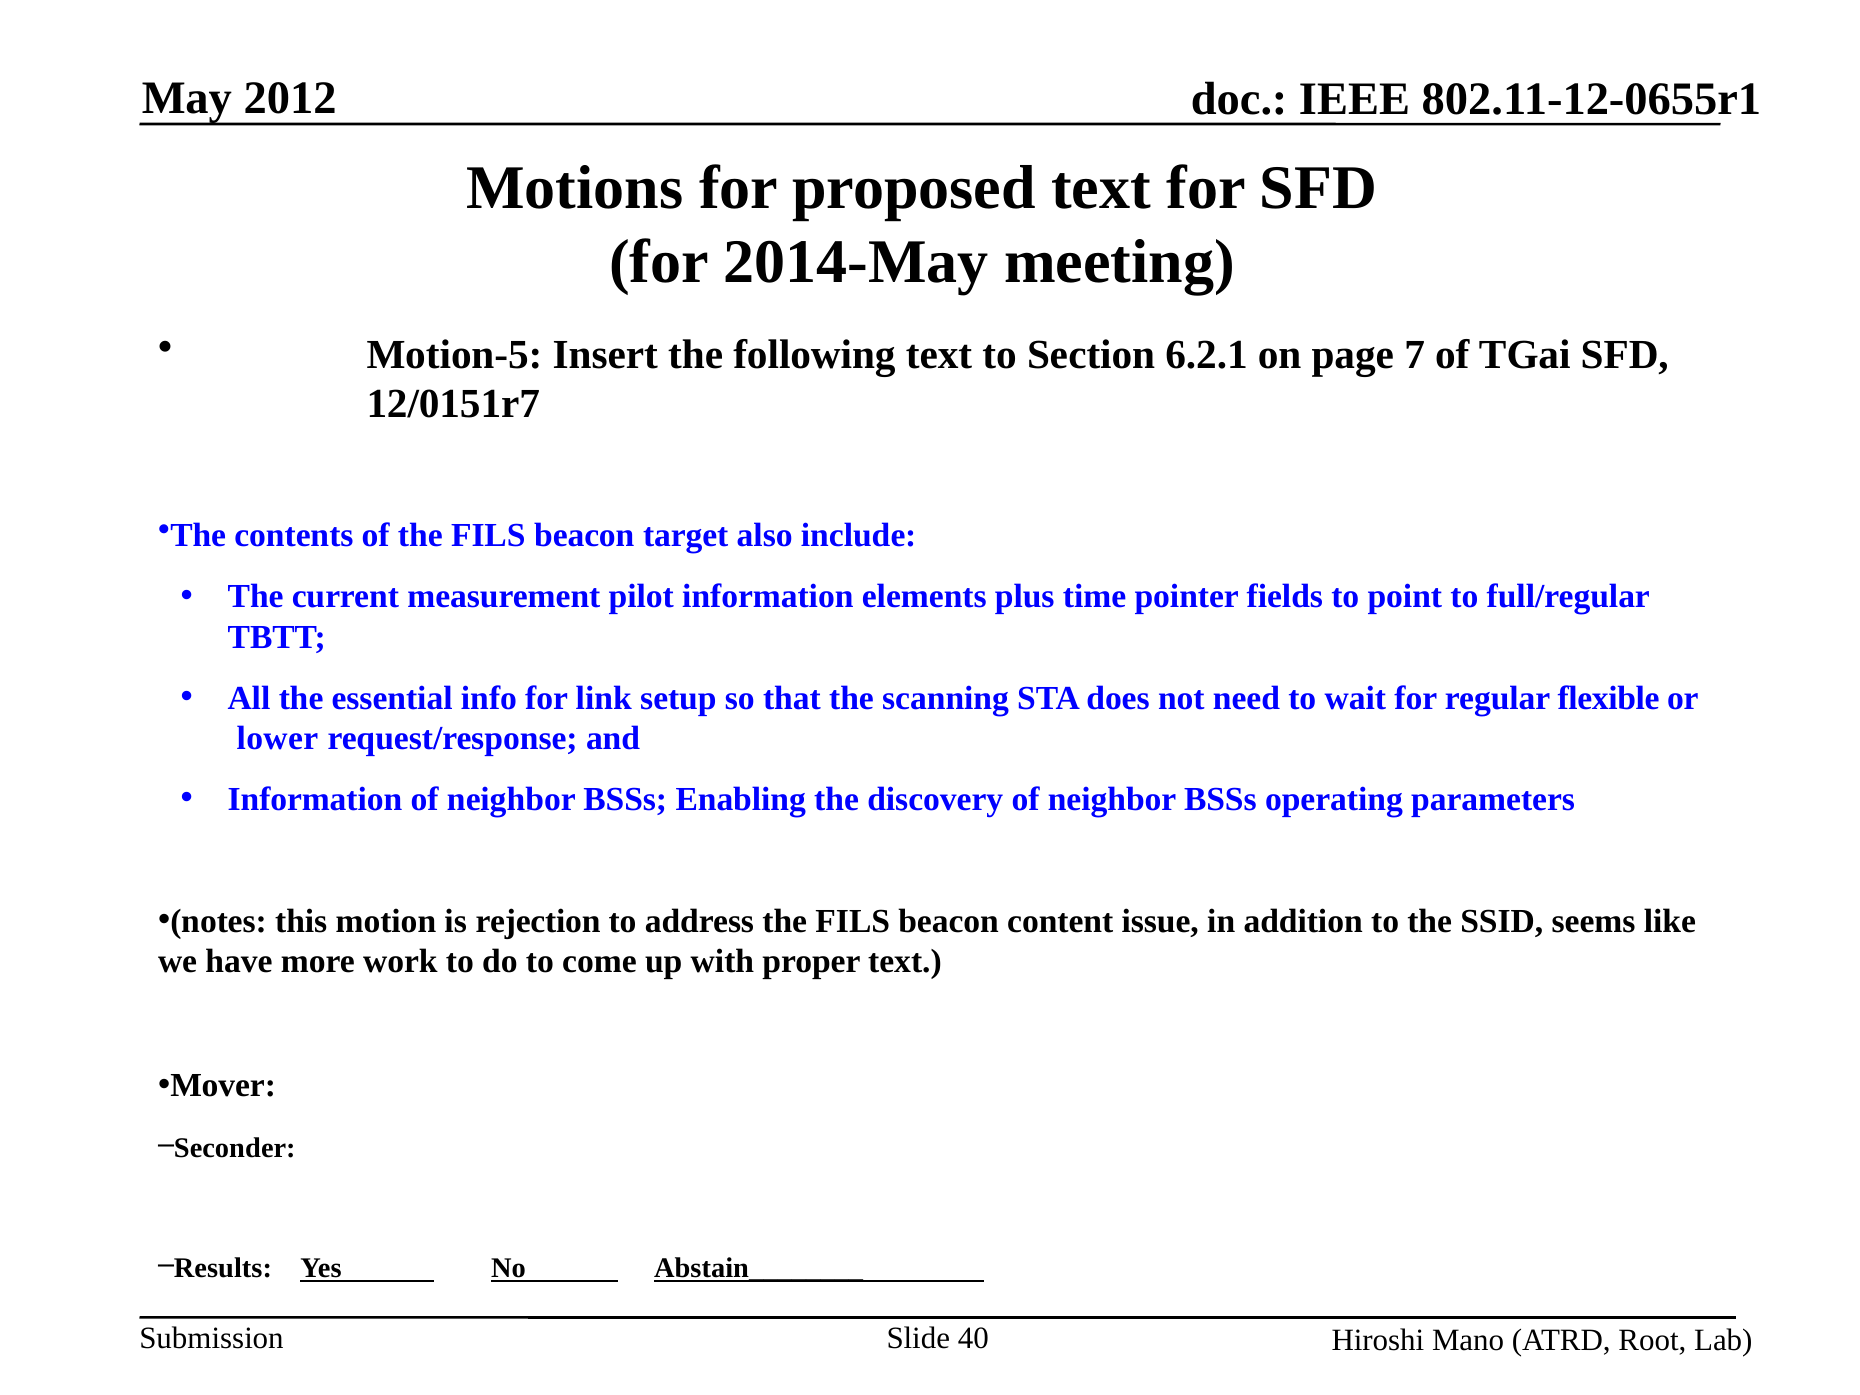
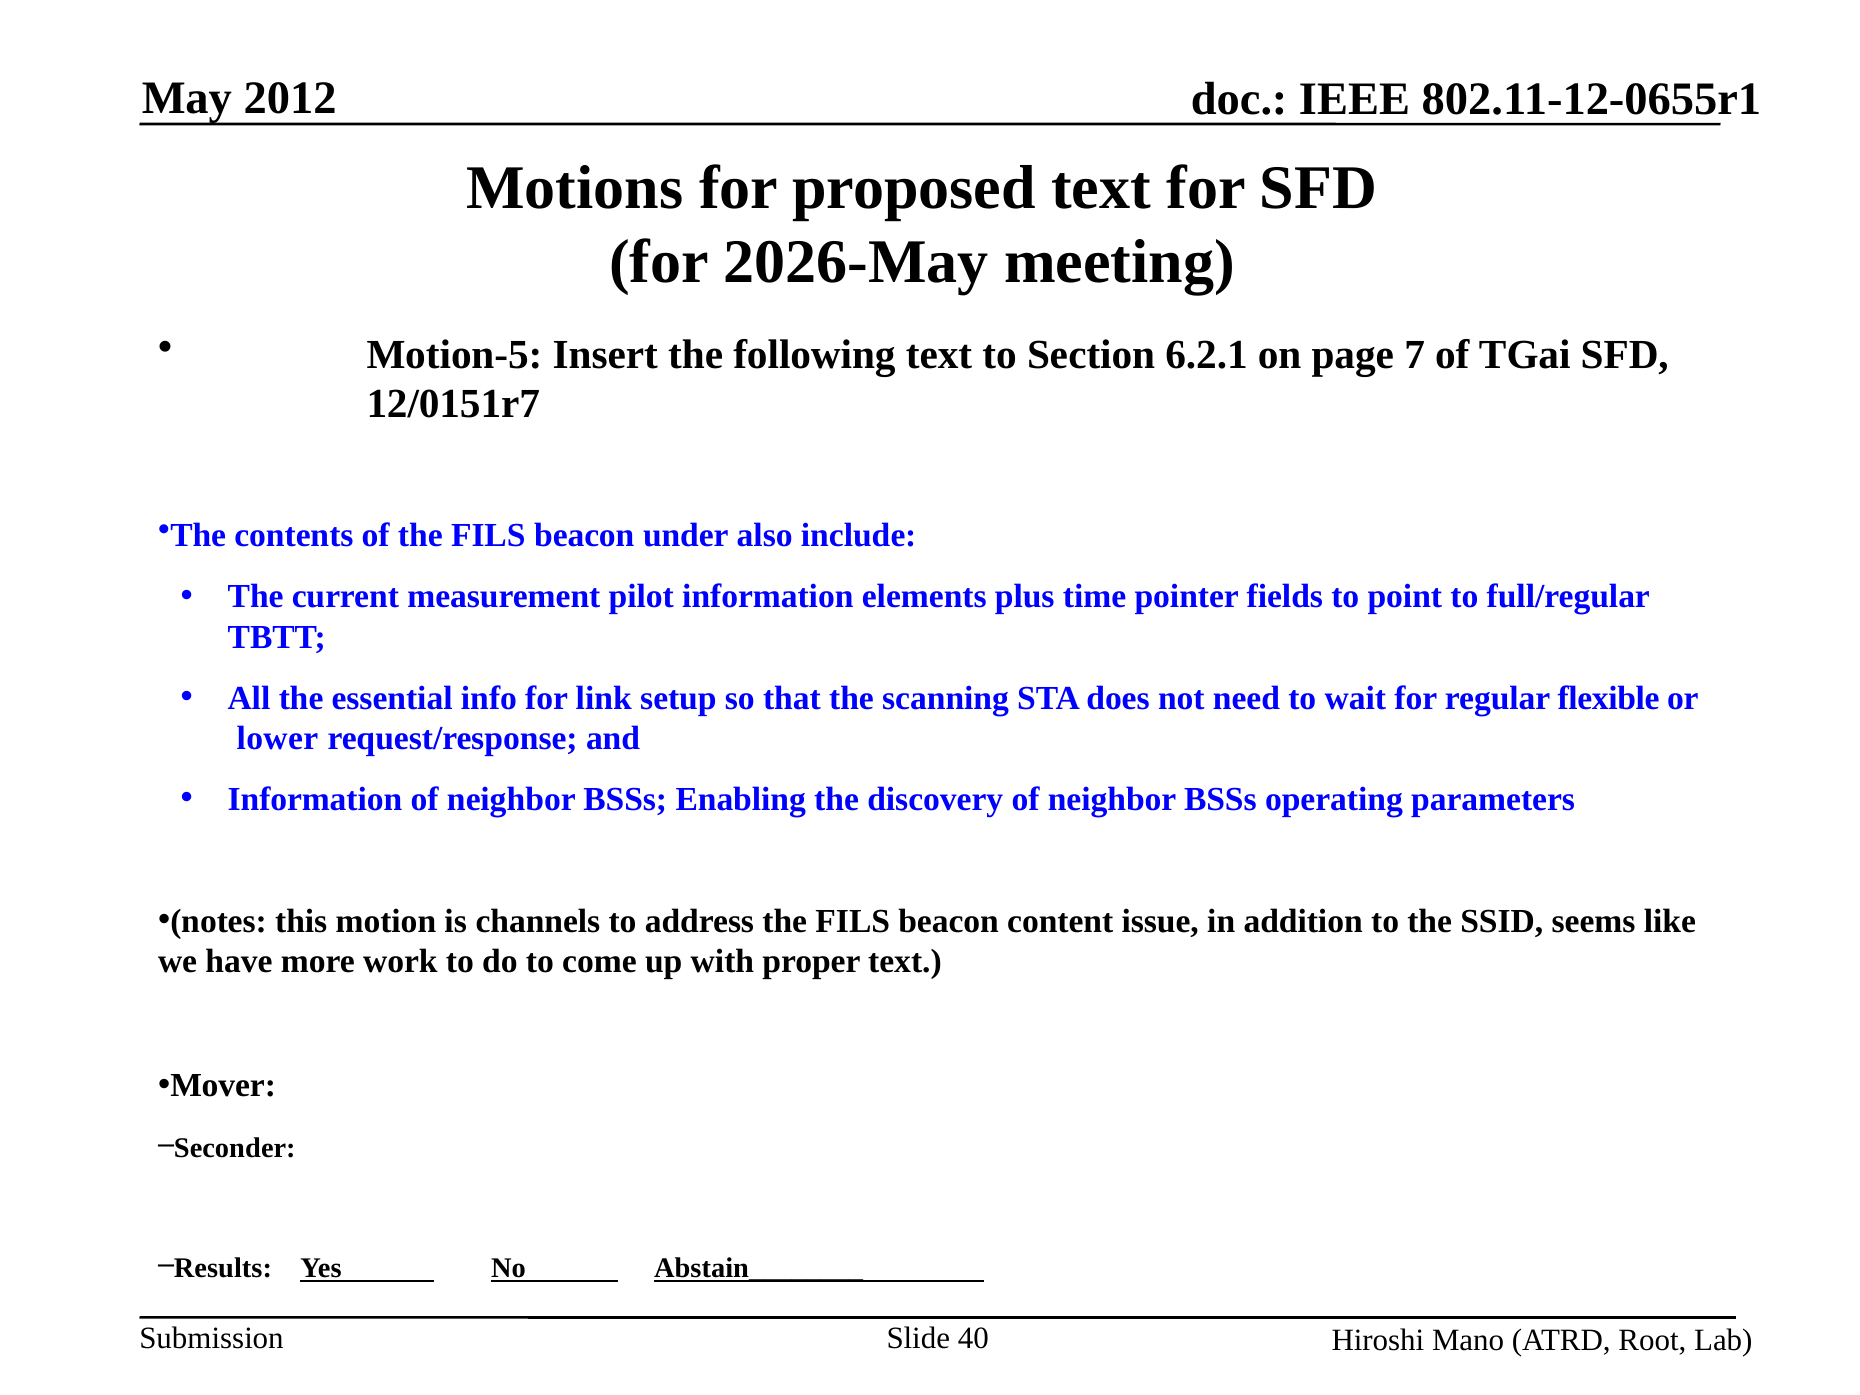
2014-May: 2014-May -> 2026-May
target: target -> under
rejection: rejection -> channels
